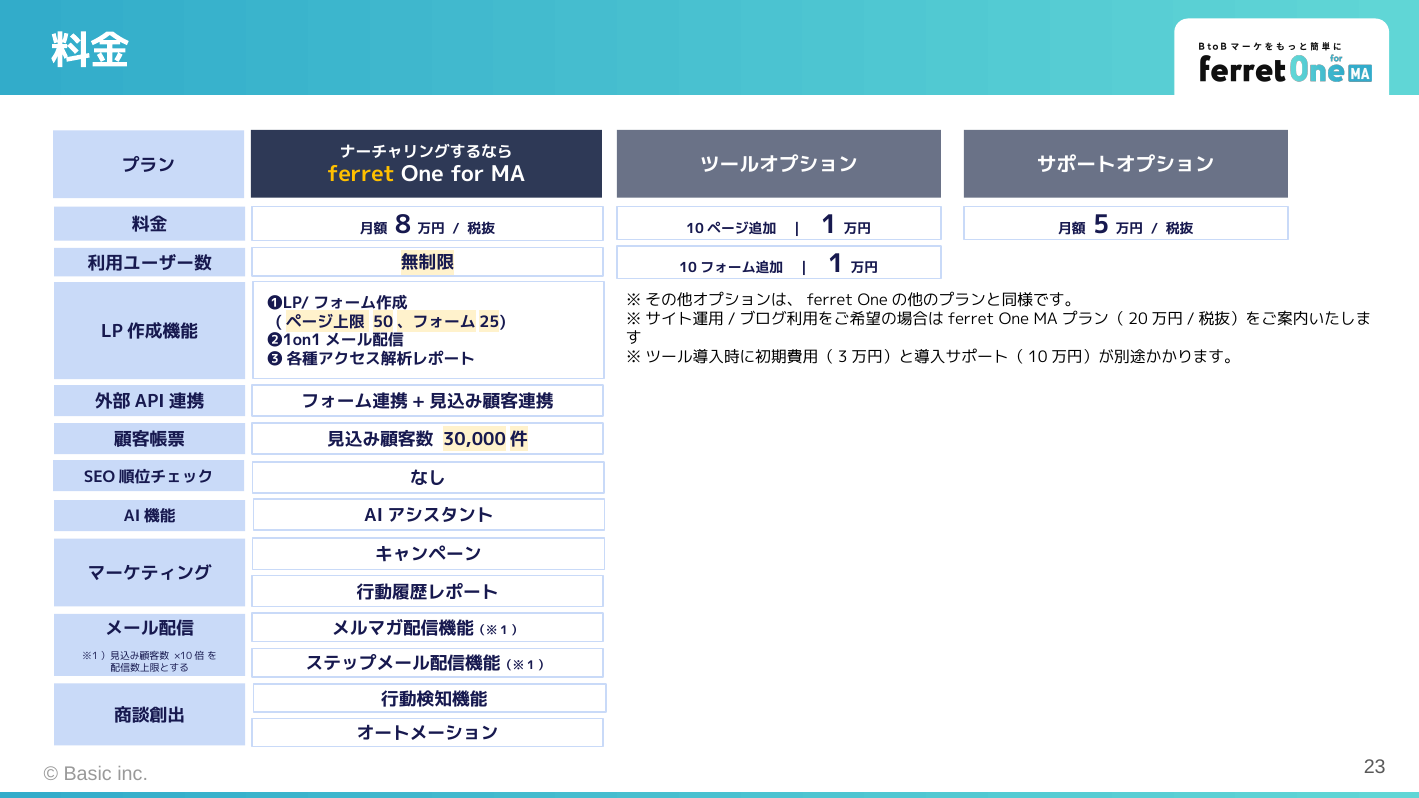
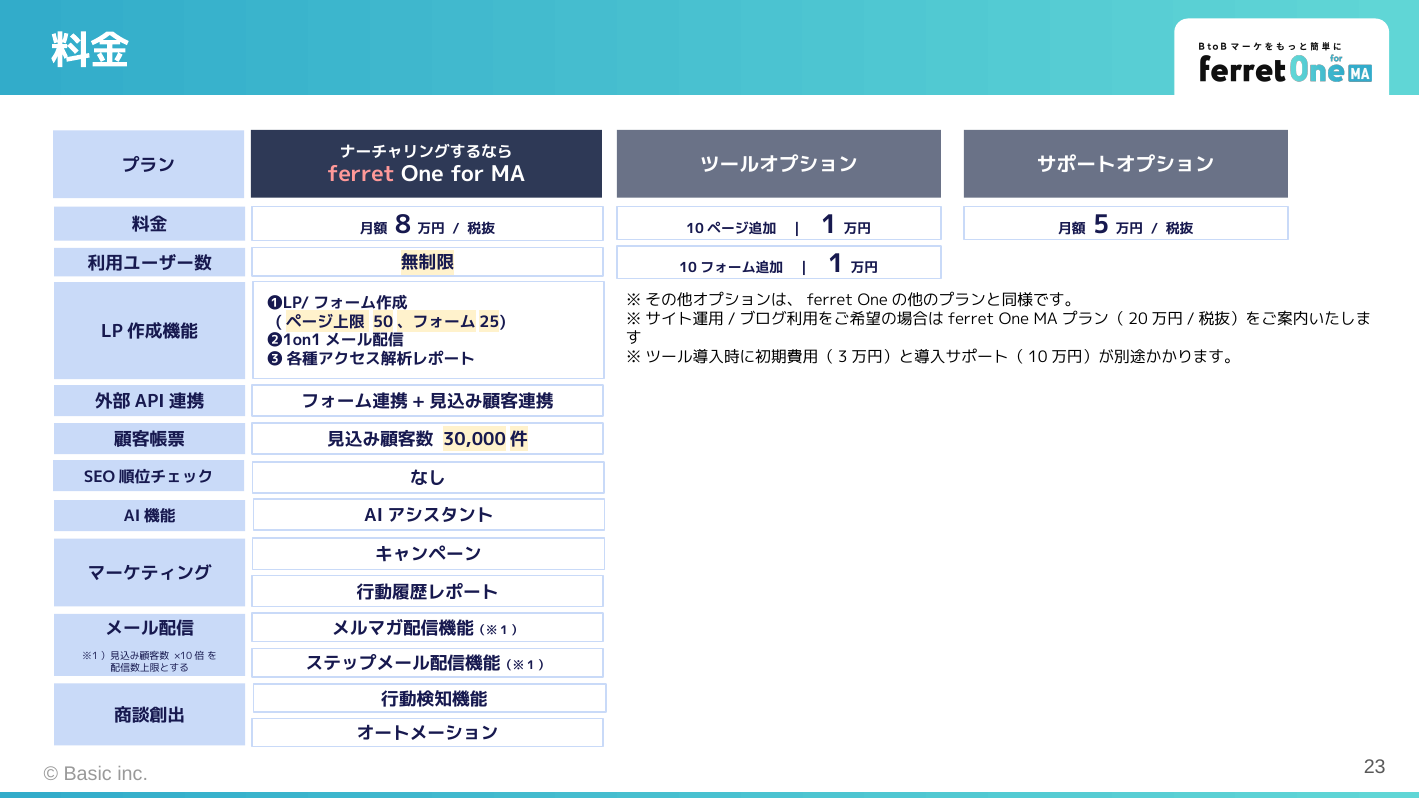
ferret colour: yellow -> pink
